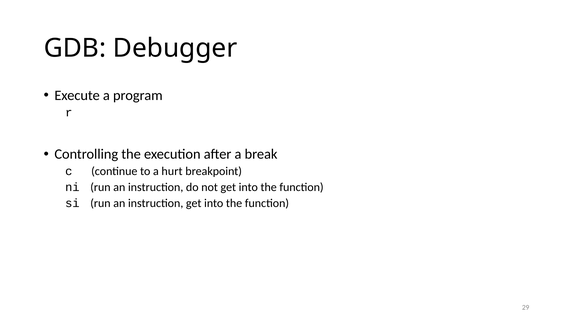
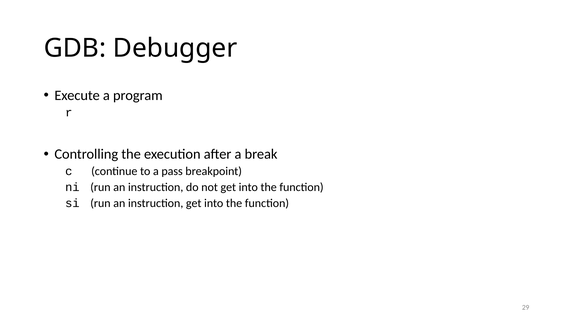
hurt: hurt -> pass
